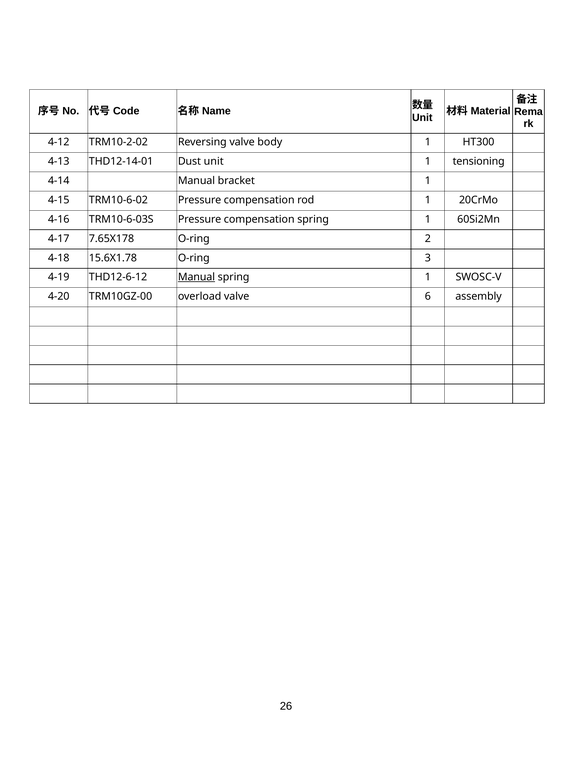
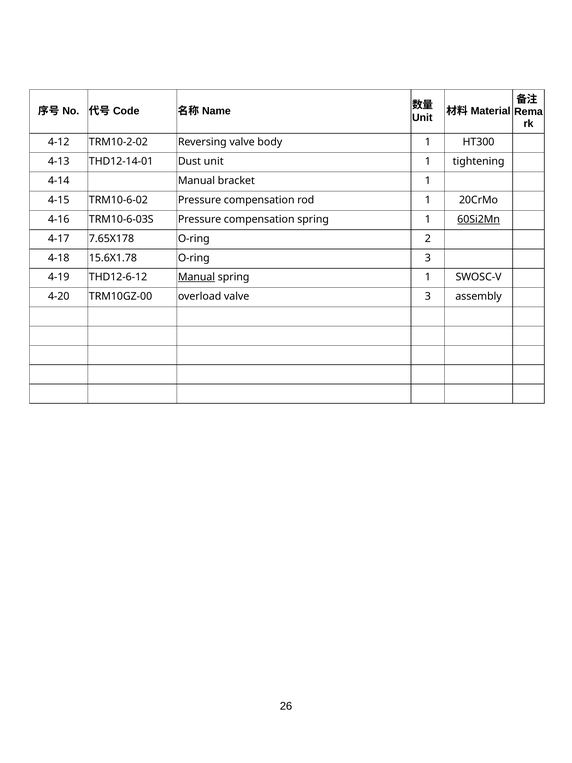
tensioning: tensioning -> tightening
60Si2Mn underline: none -> present
valve 6: 6 -> 3
